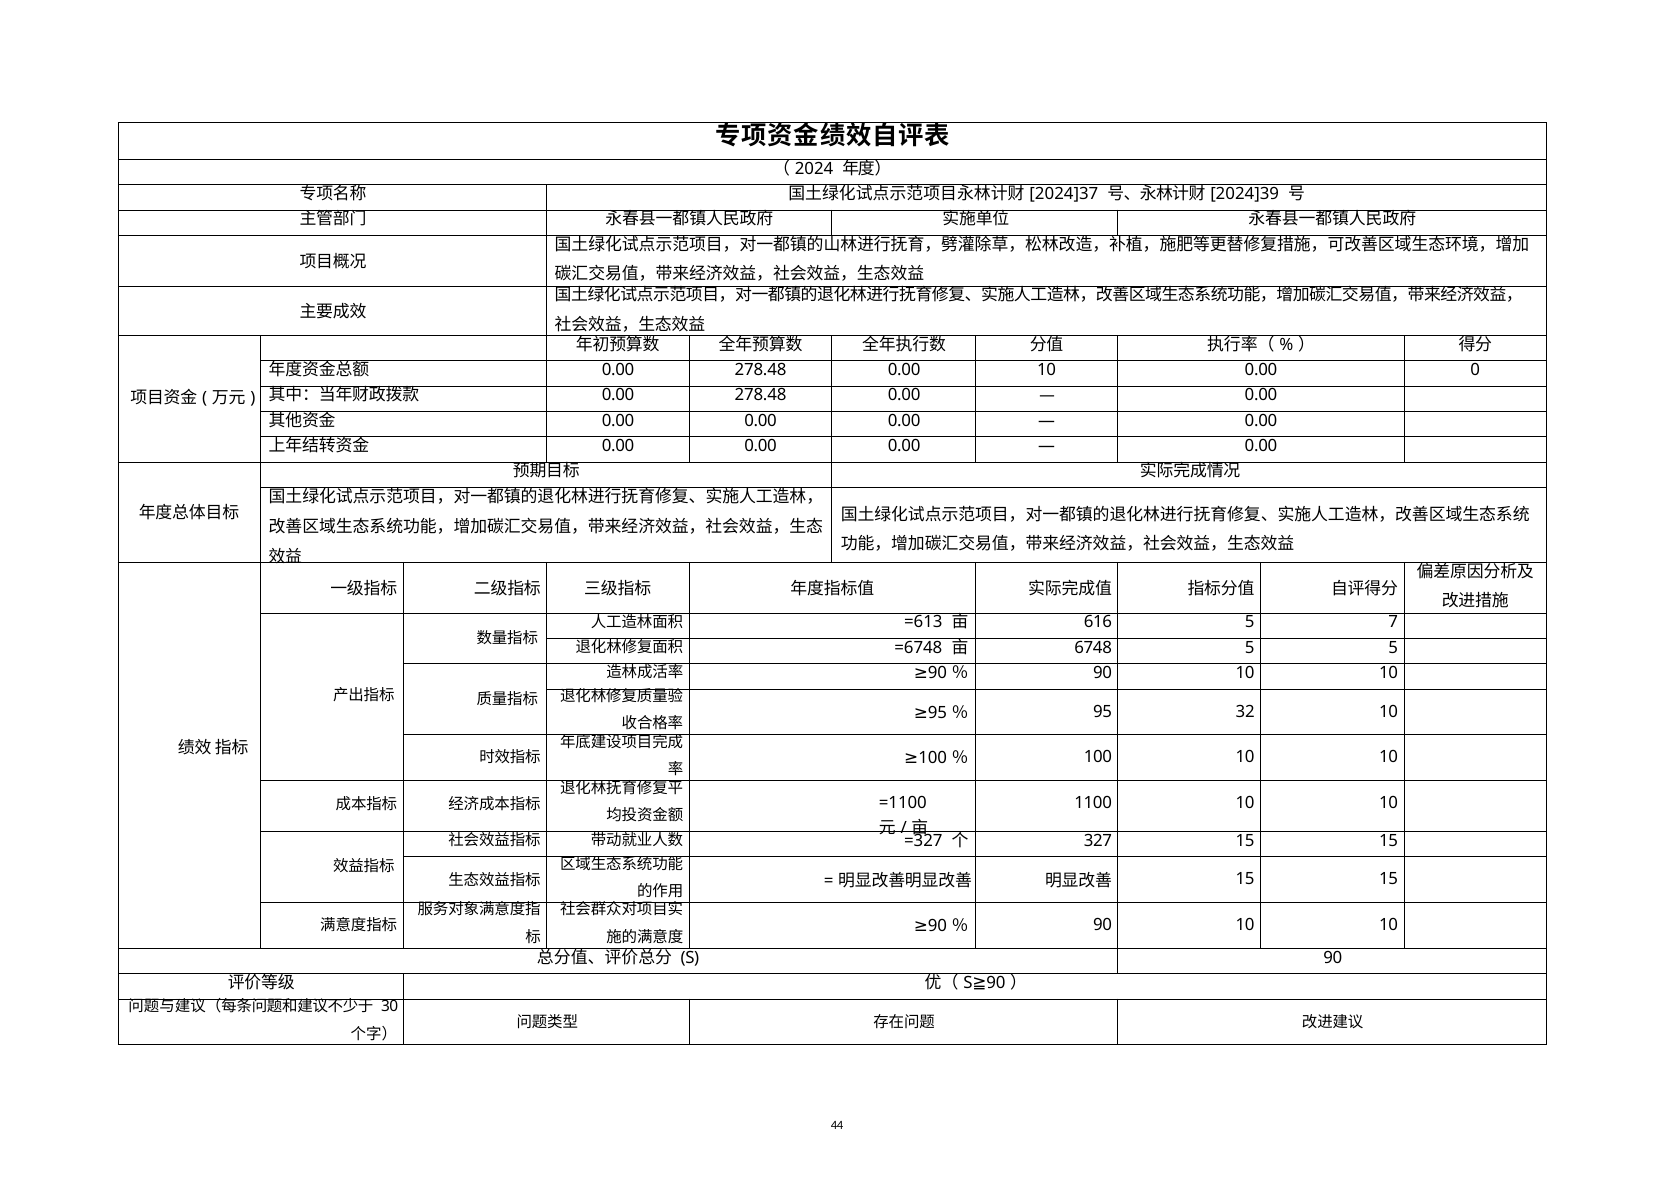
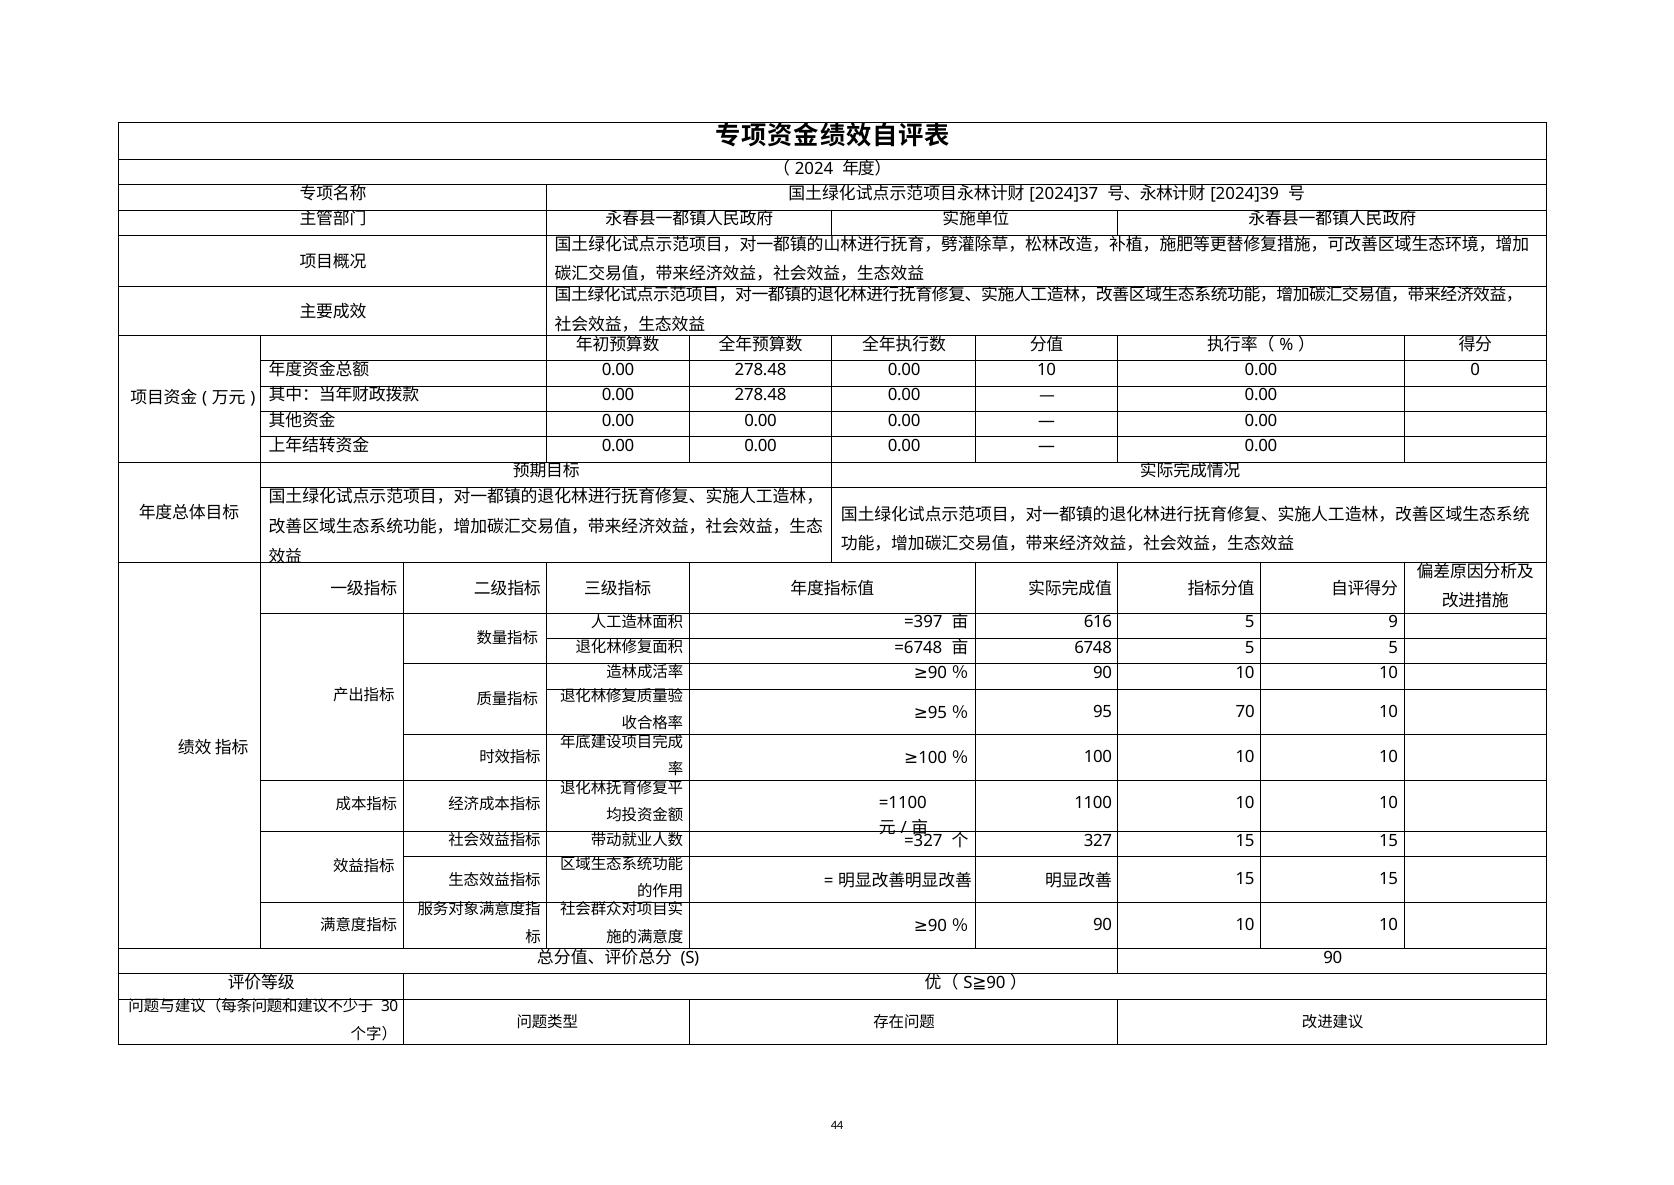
=613: =613 -> =397
7: 7 -> 9
32: 32 -> 70
